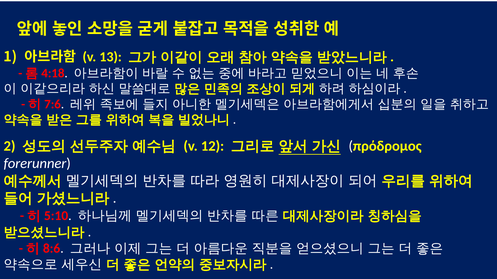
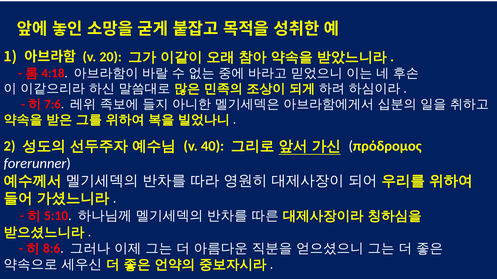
13: 13 -> 20
12: 12 -> 40
